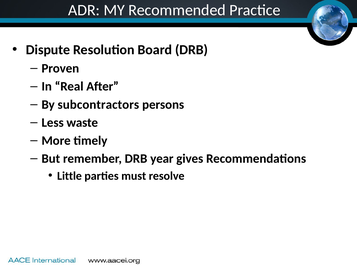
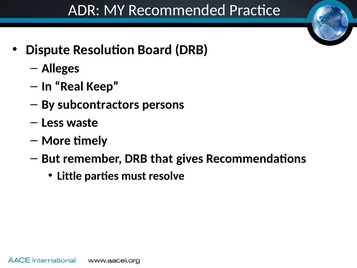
Proven: Proven -> Alleges
After: After -> Keep
year: year -> that
